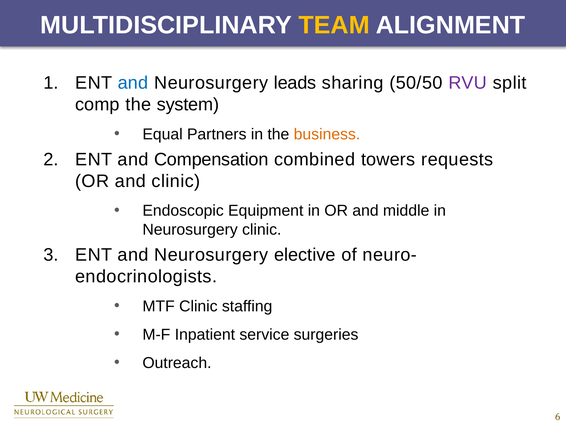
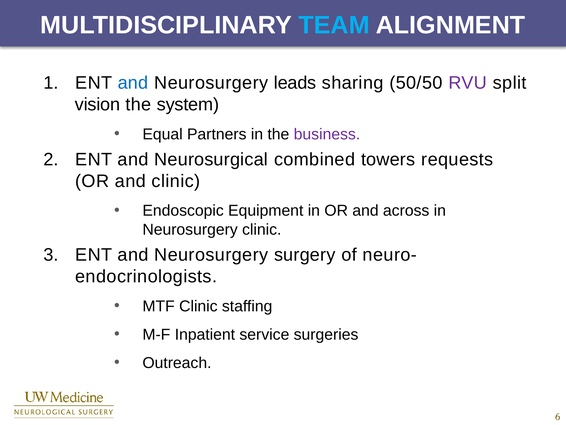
TEAM colour: yellow -> light blue
comp: comp -> vision
business colour: orange -> purple
Compensation: Compensation -> Neurosurgical
middle: middle -> across
elective: elective -> surgery
